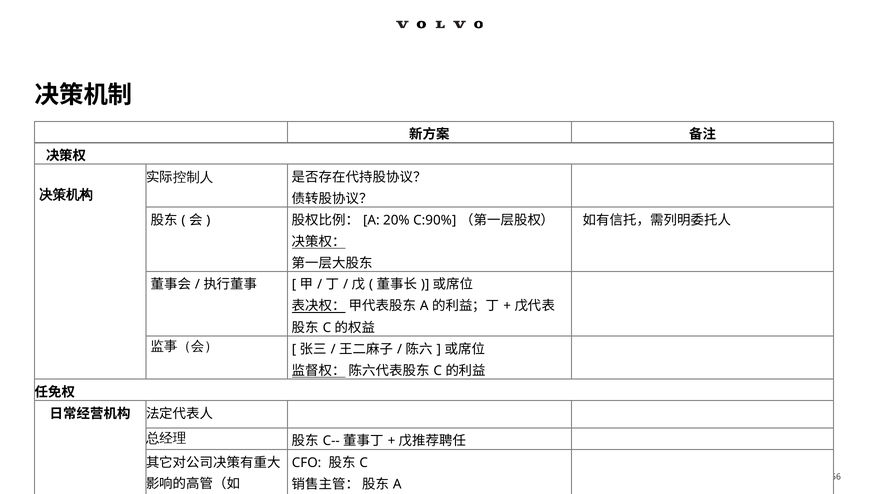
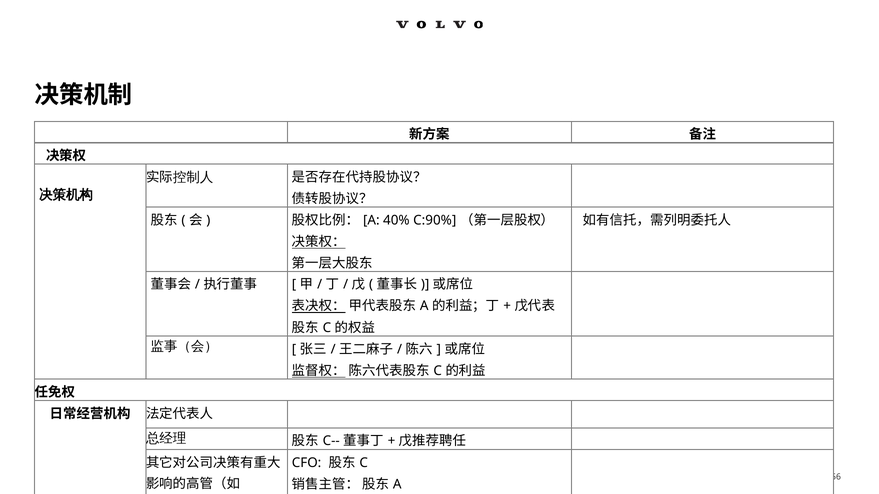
20%: 20% -> 40%
